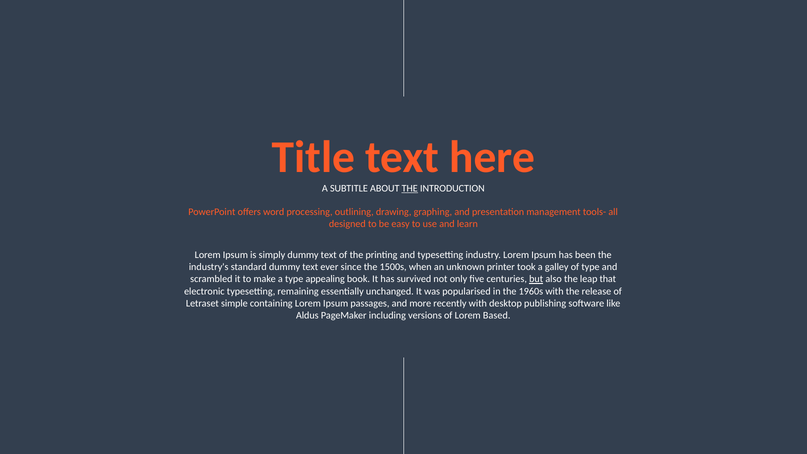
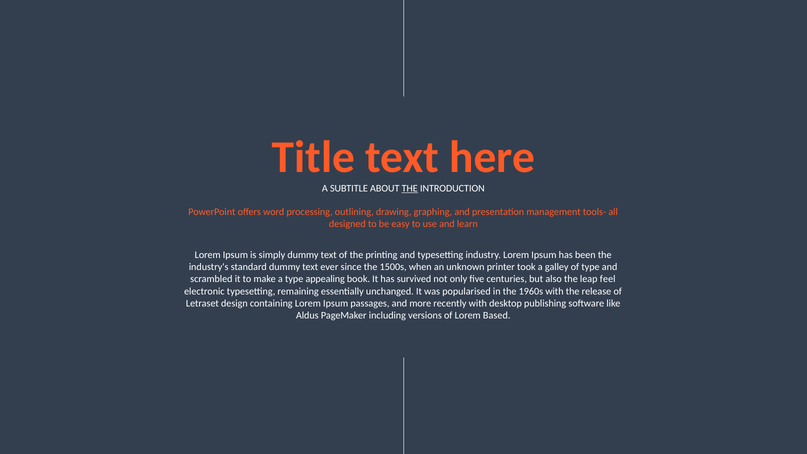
but underline: present -> none
that: that -> feel
simple: simple -> design
